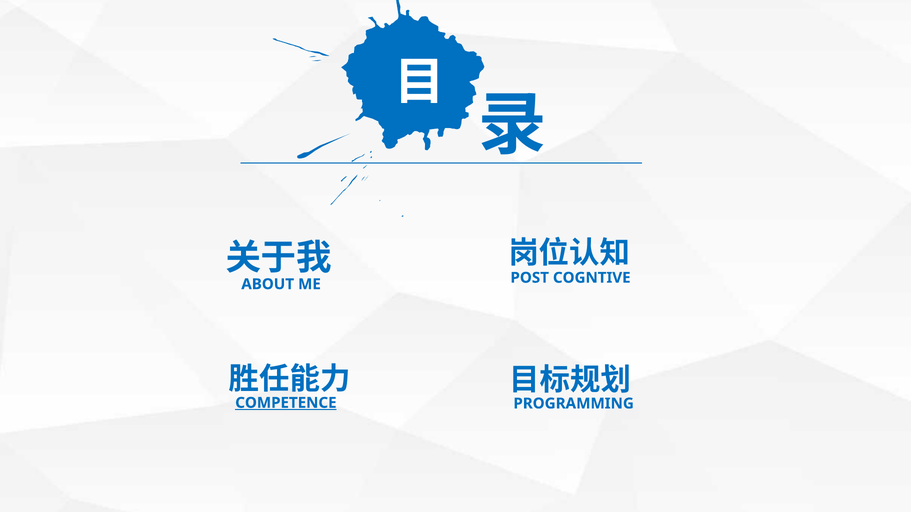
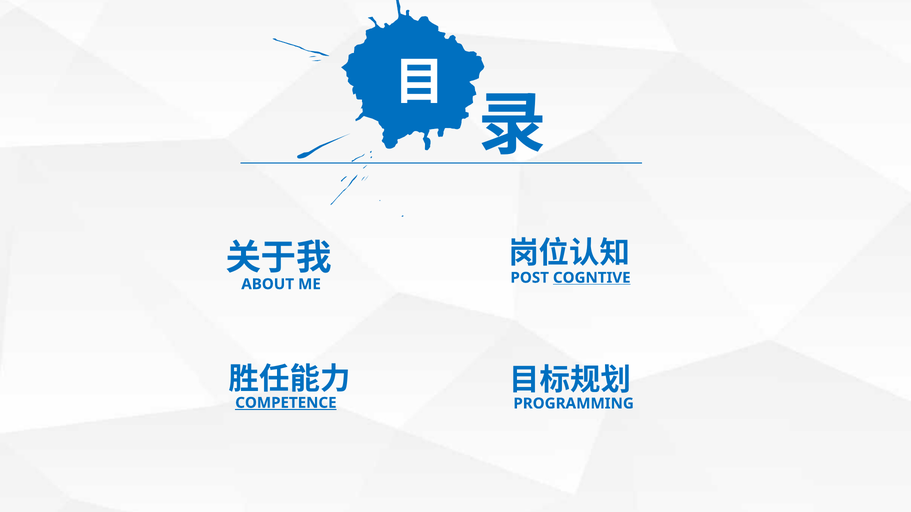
COGNTIVE underline: none -> present
